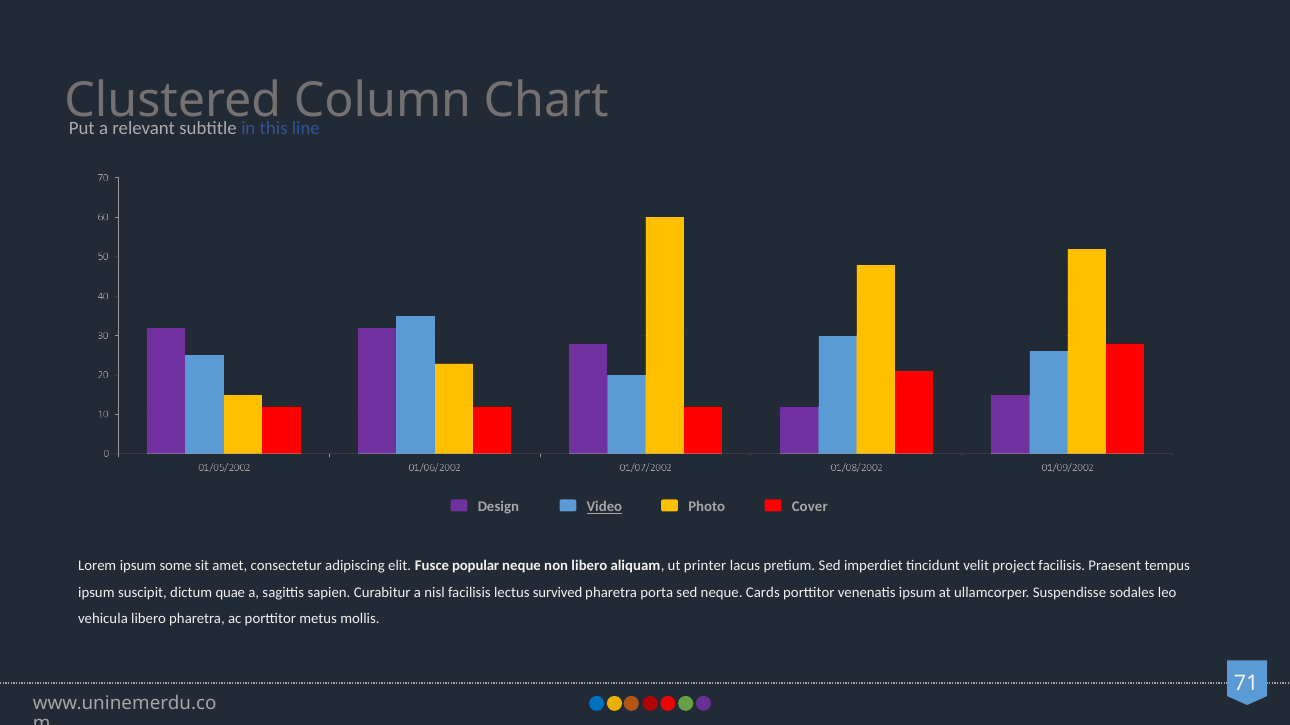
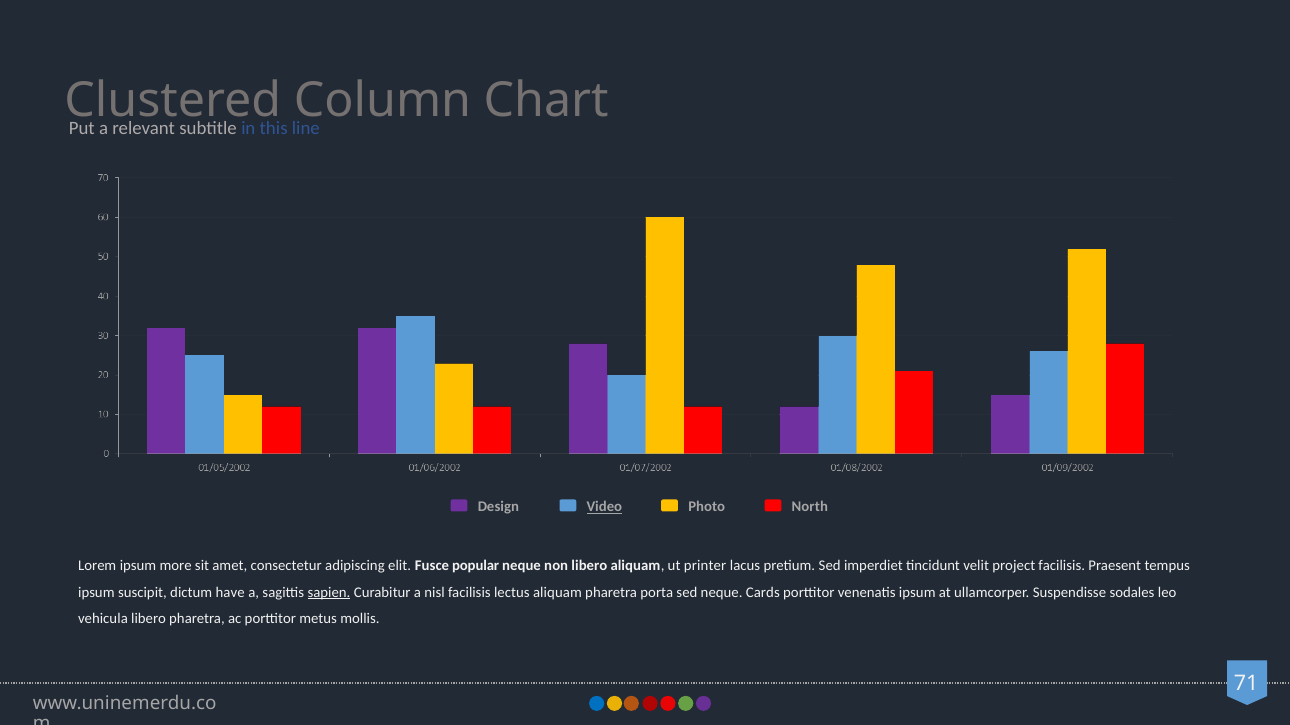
Cover: Cover -> North
some: some -> more
quae: quae -> have
sapien underline: none -> present
lectus survived: survived -> aliquam
